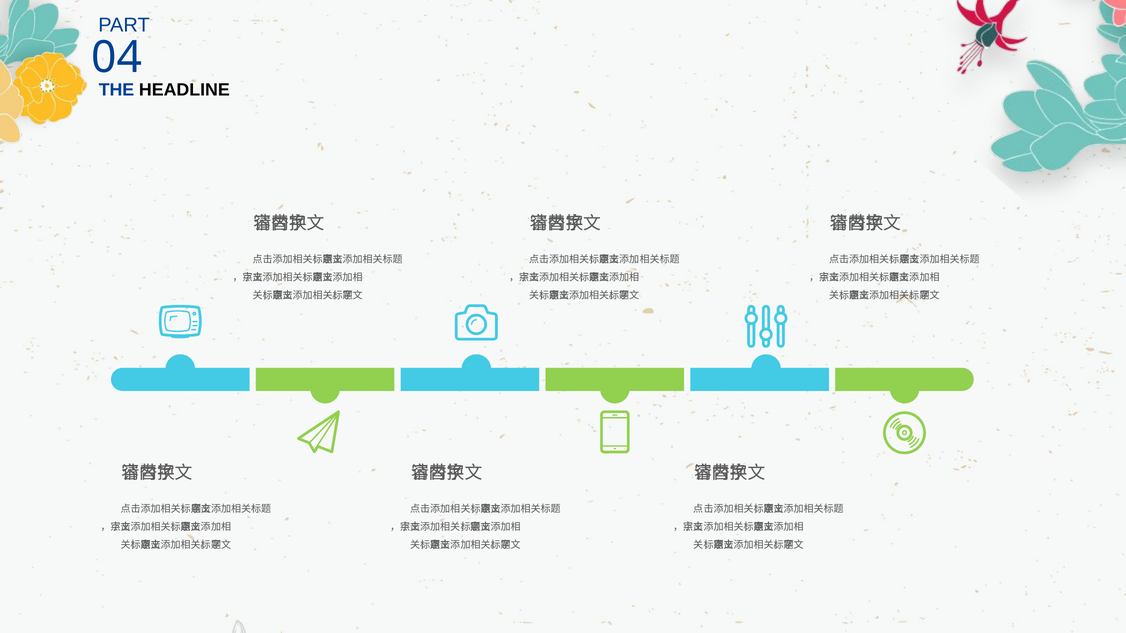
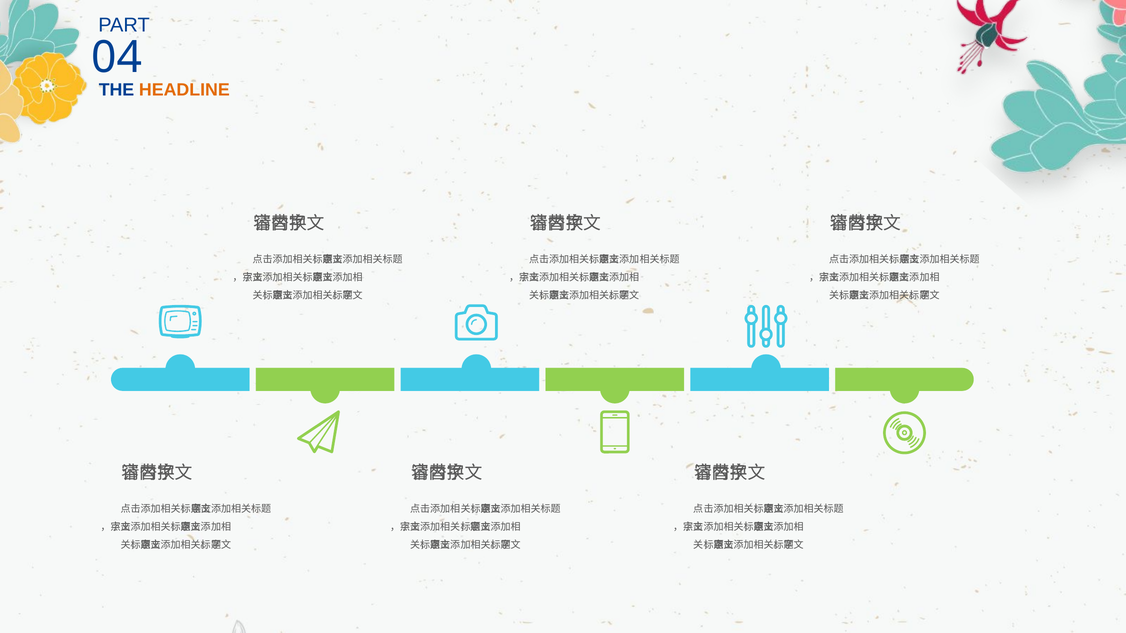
HEADLINE colour: black -> orange
